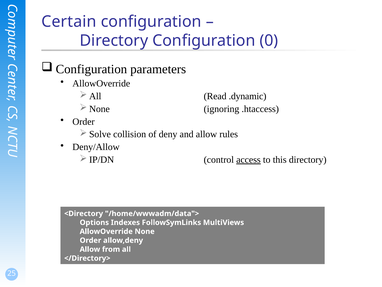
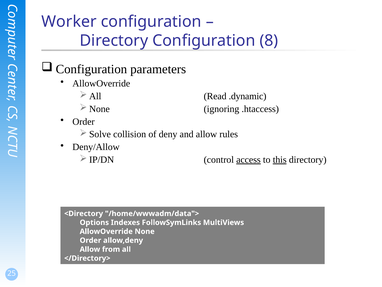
Certain: Certain -> Worker
0: 0 -> 8
this underline: none -> present
